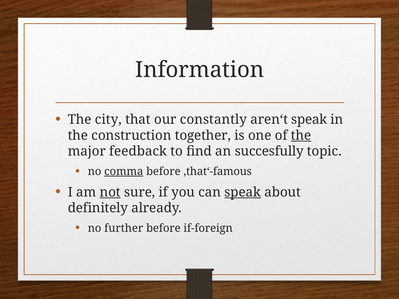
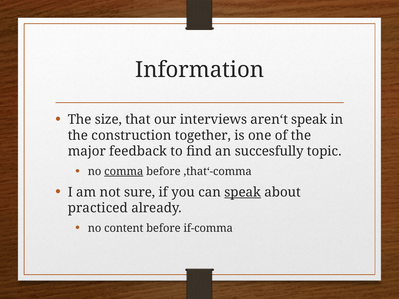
city: city -> size
constantly: constantly -> interviews
the at (301, 136) underline: present -> none
‚that‘-famous: ‚that‘-famous -> ‚that‘-comma
not underline: present -> none
definitely: definitely -> practiced
further: further -> content
if-foreign: if-foreign -> if-comma
